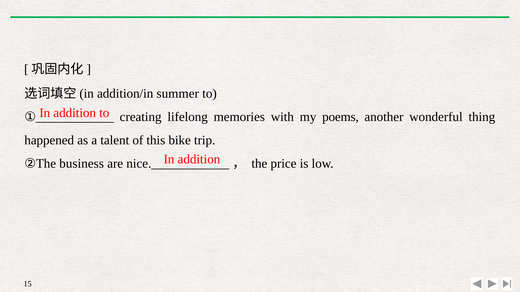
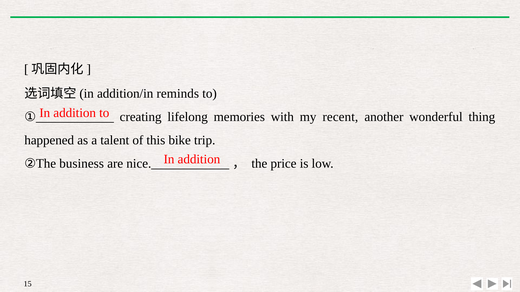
summer: summer -> reminds
poems: poems -> recent
